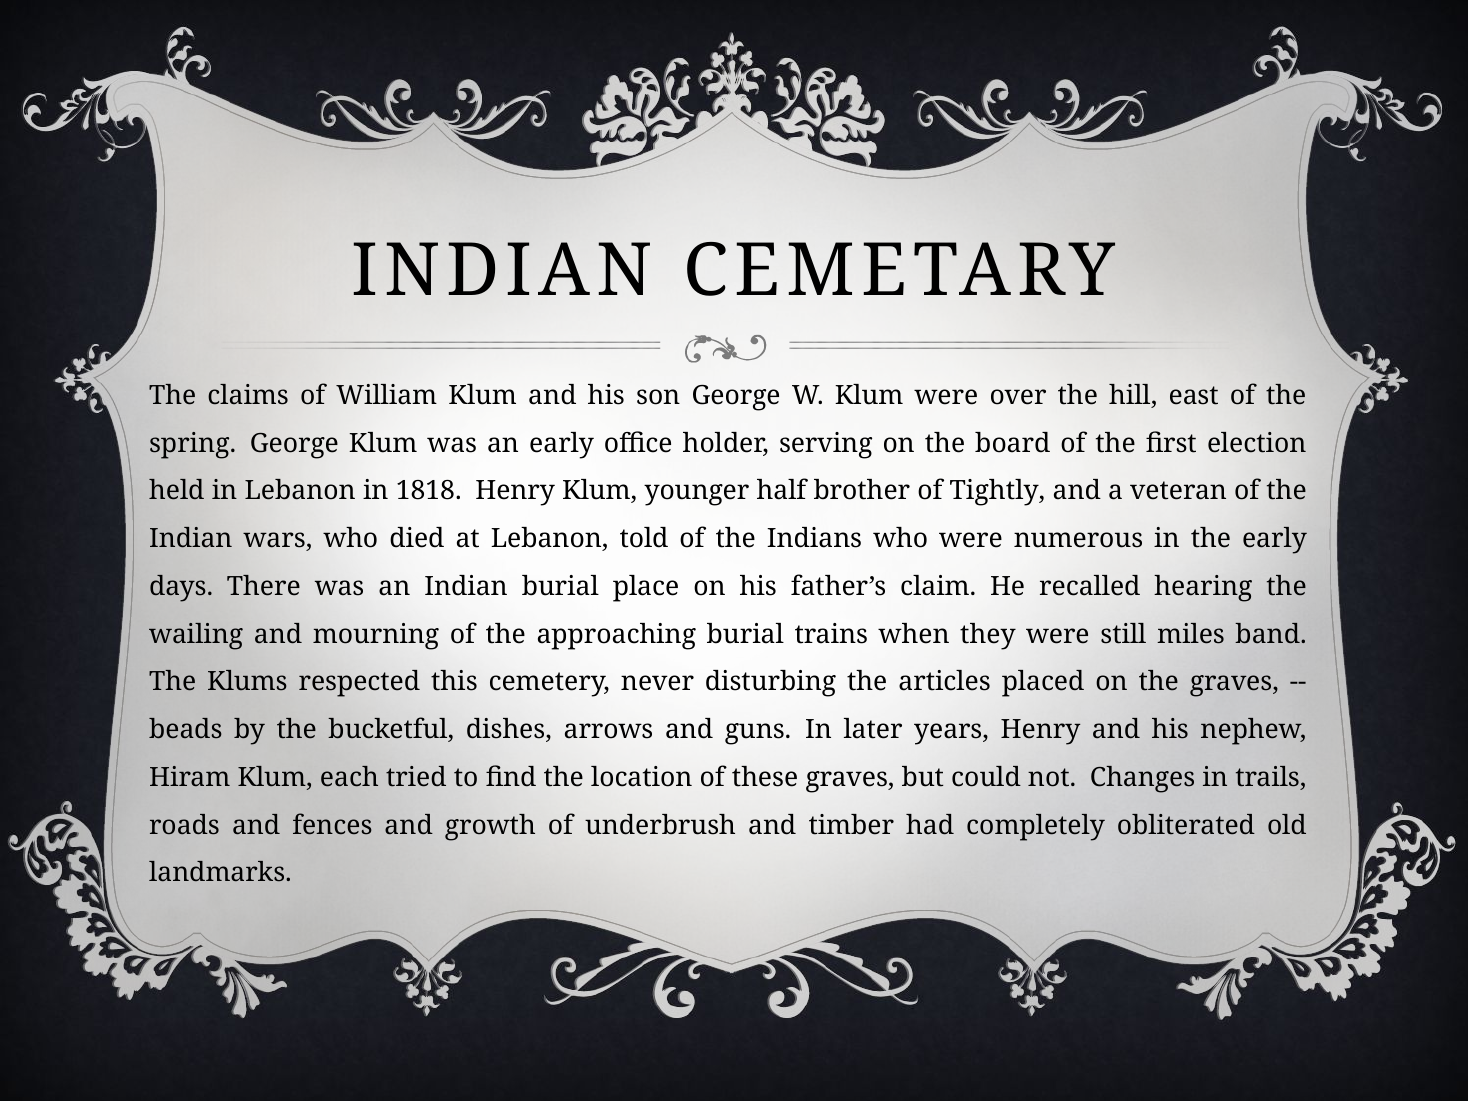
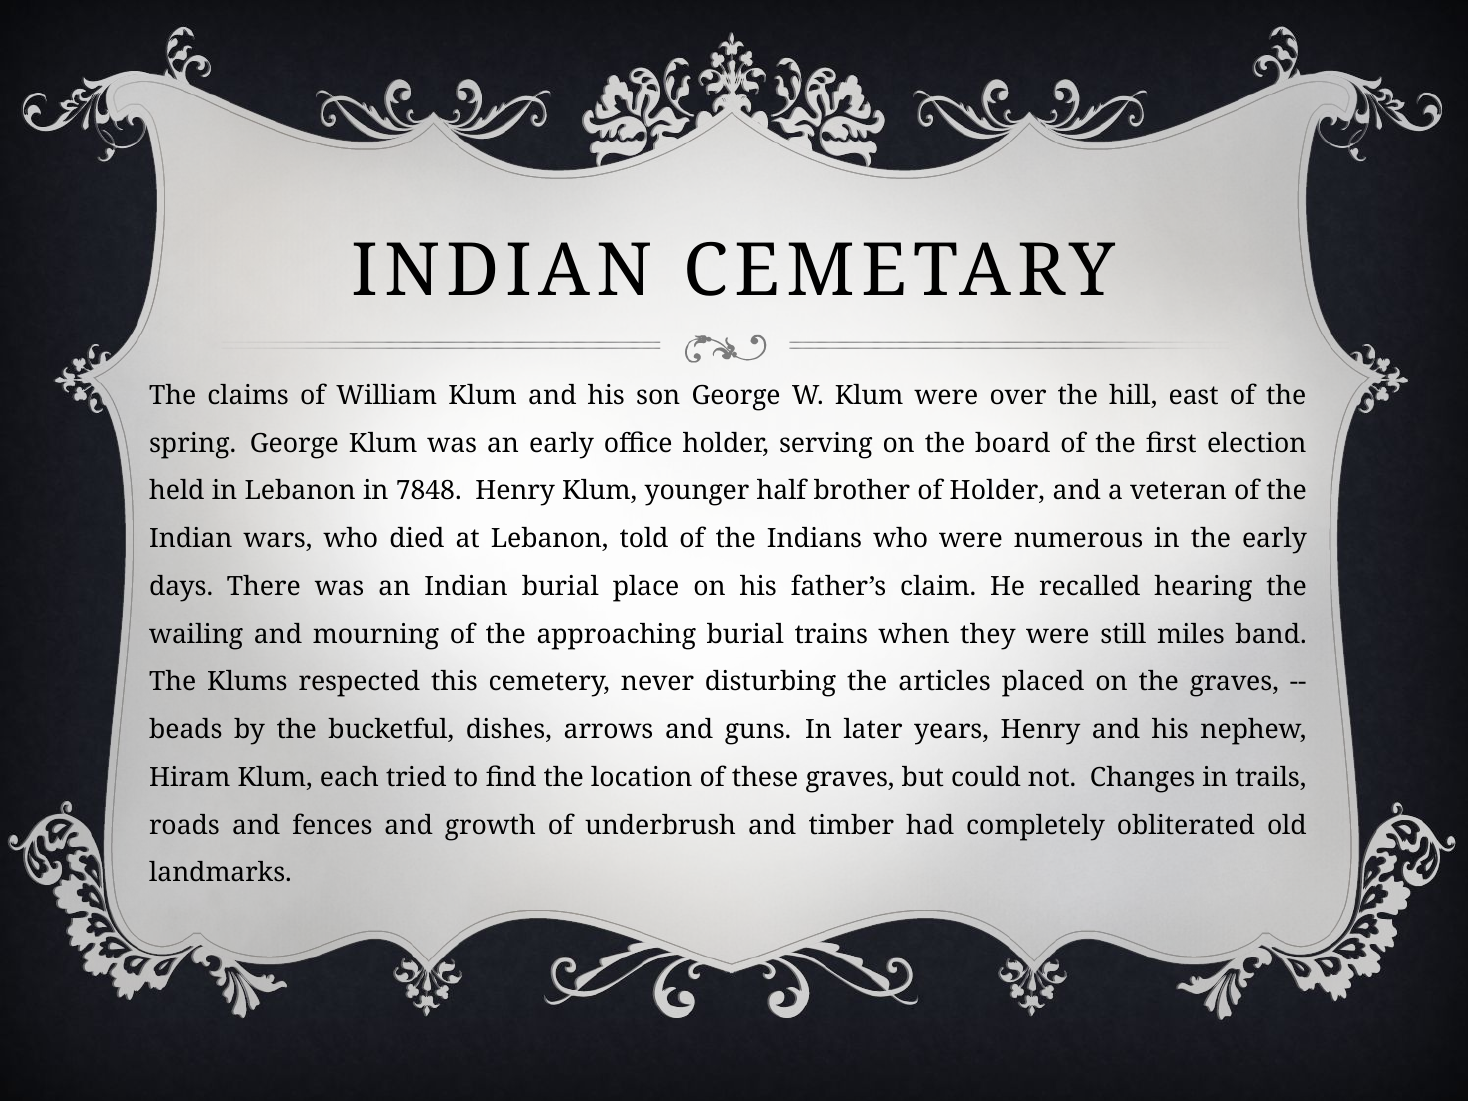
1818: 1818 -> 7848
of Tightly: Tightly -> Holder
